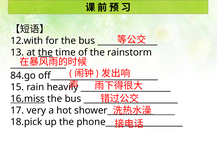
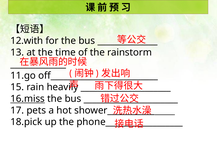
the at (45, 52) underline: present -> none
84.go: 84.go -> 11.go
very: very -> pets
